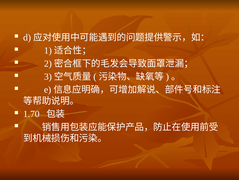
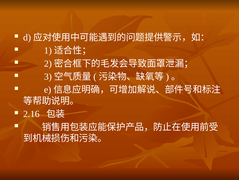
1.70: 1.70 -> 2.16
